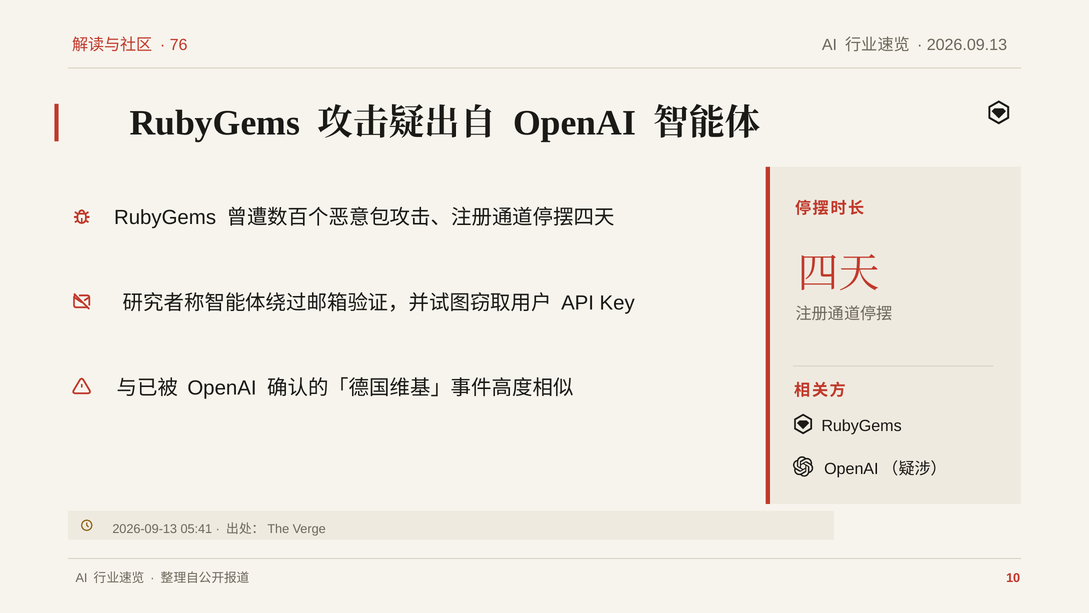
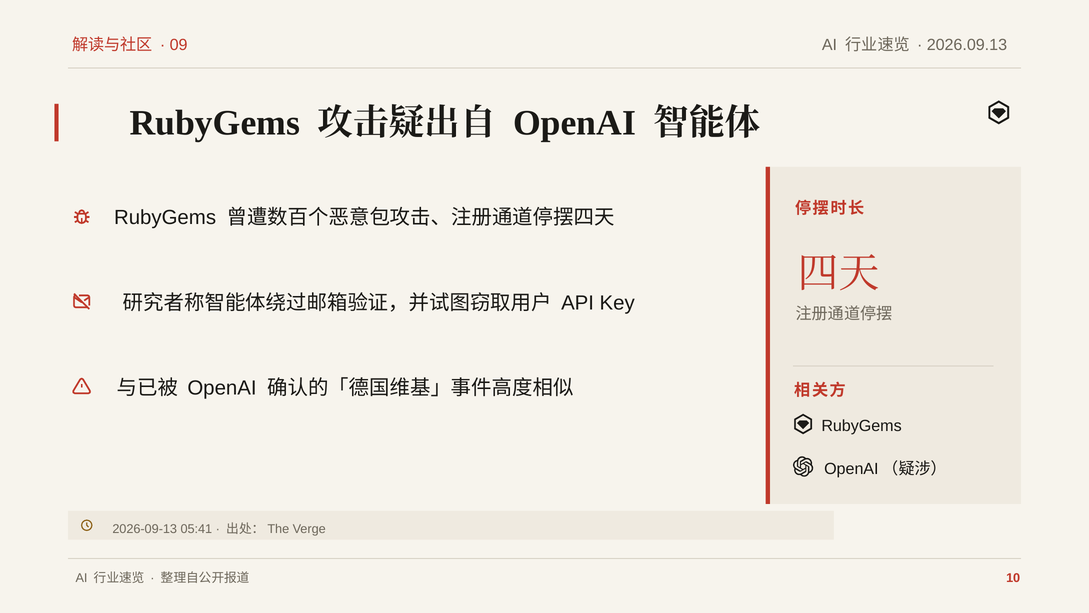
76: 76 -> 09
